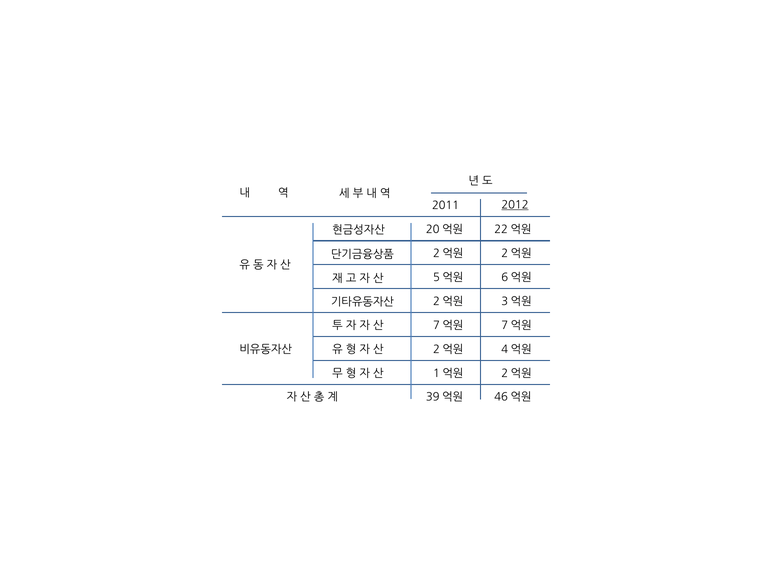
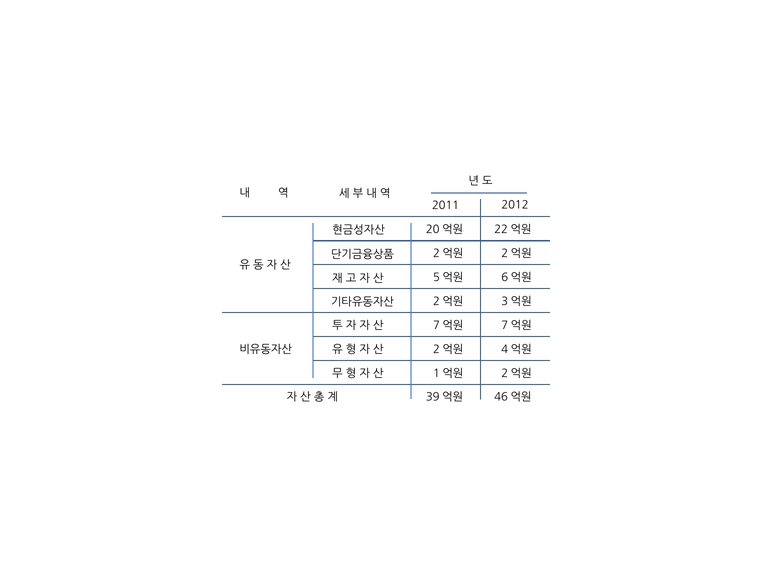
2012 underline: present -> none
